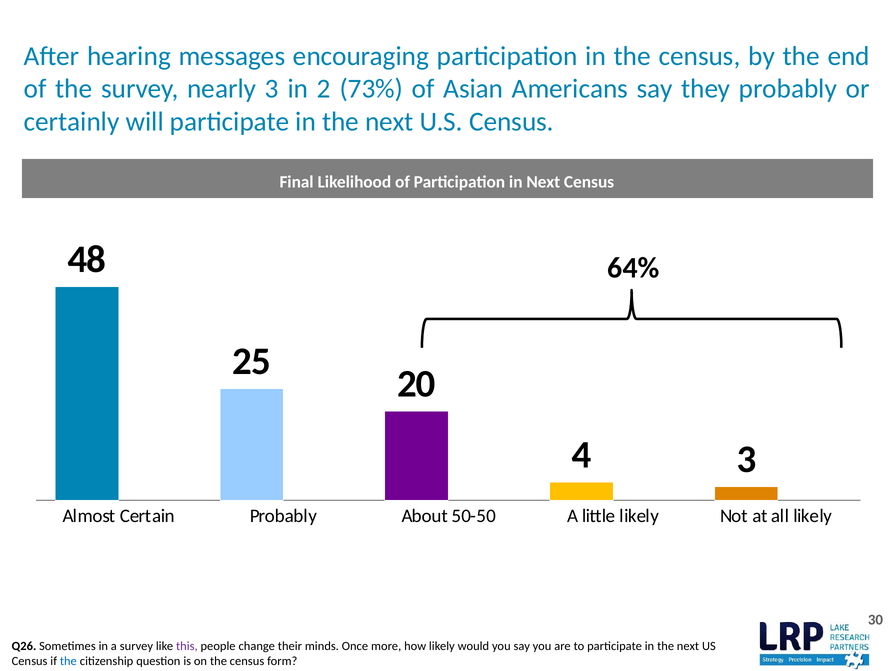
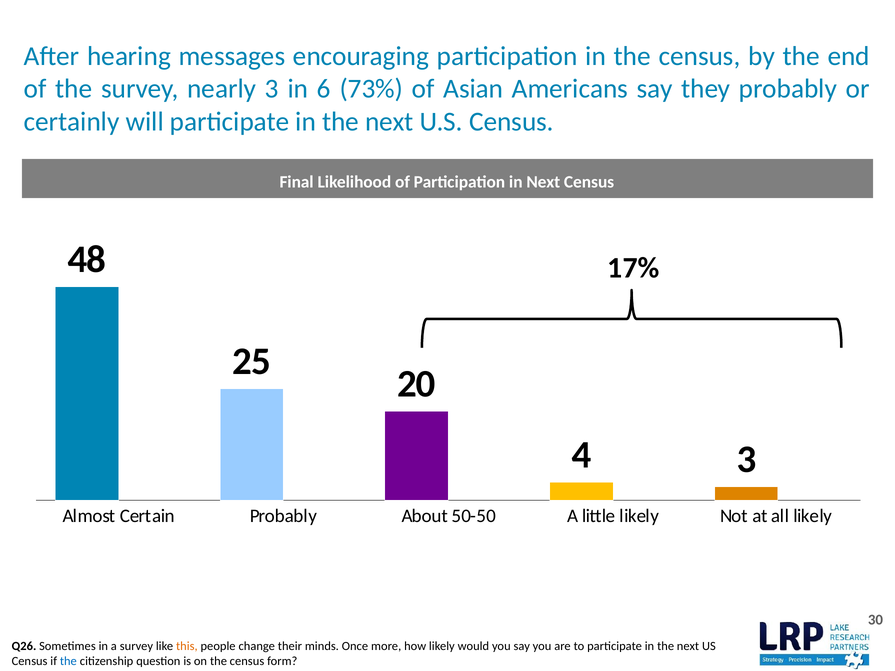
2: 2 -> 6
64%: 64% -> 17%
this colour: purple -> orange
